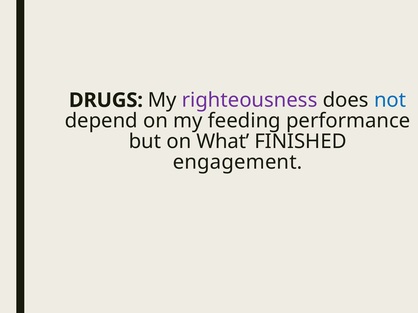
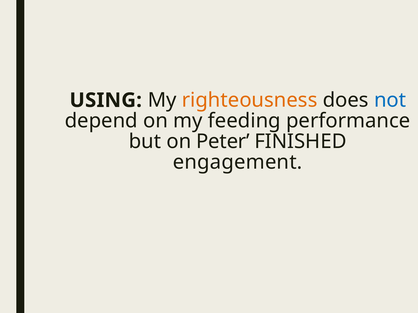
DRUGS: DRUGS -> USING
righteousness colour: purple -> orange
What: What -> Peter
